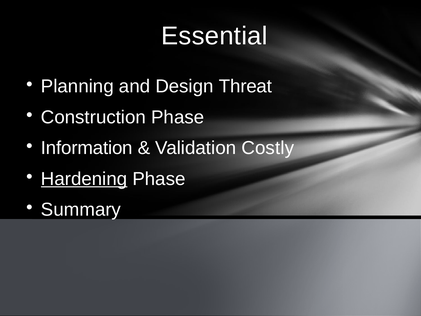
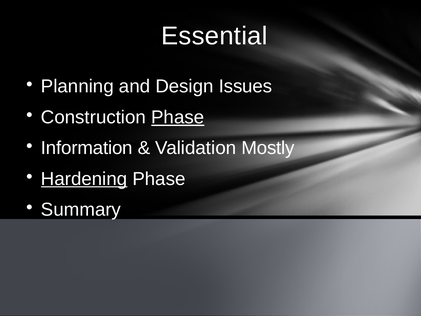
Threat: Threat -> Issues
Phase at (178, 117) underline: none -> present
Costly: Costly -> Mostly
